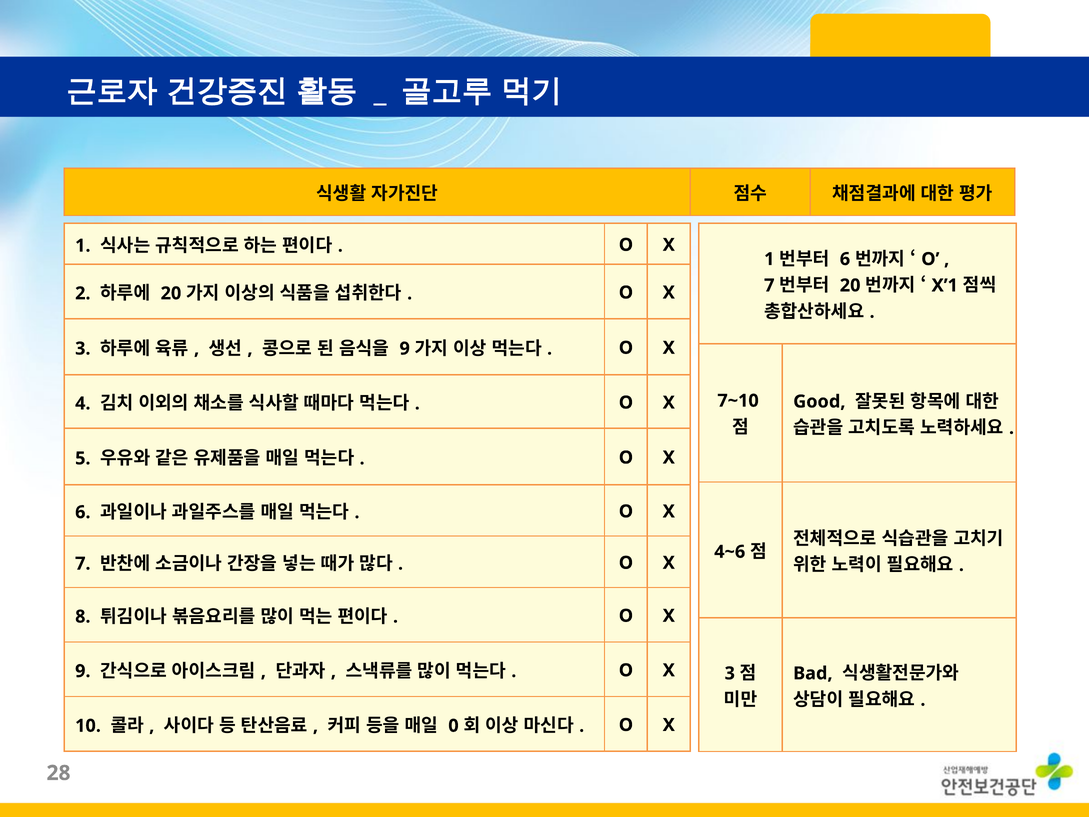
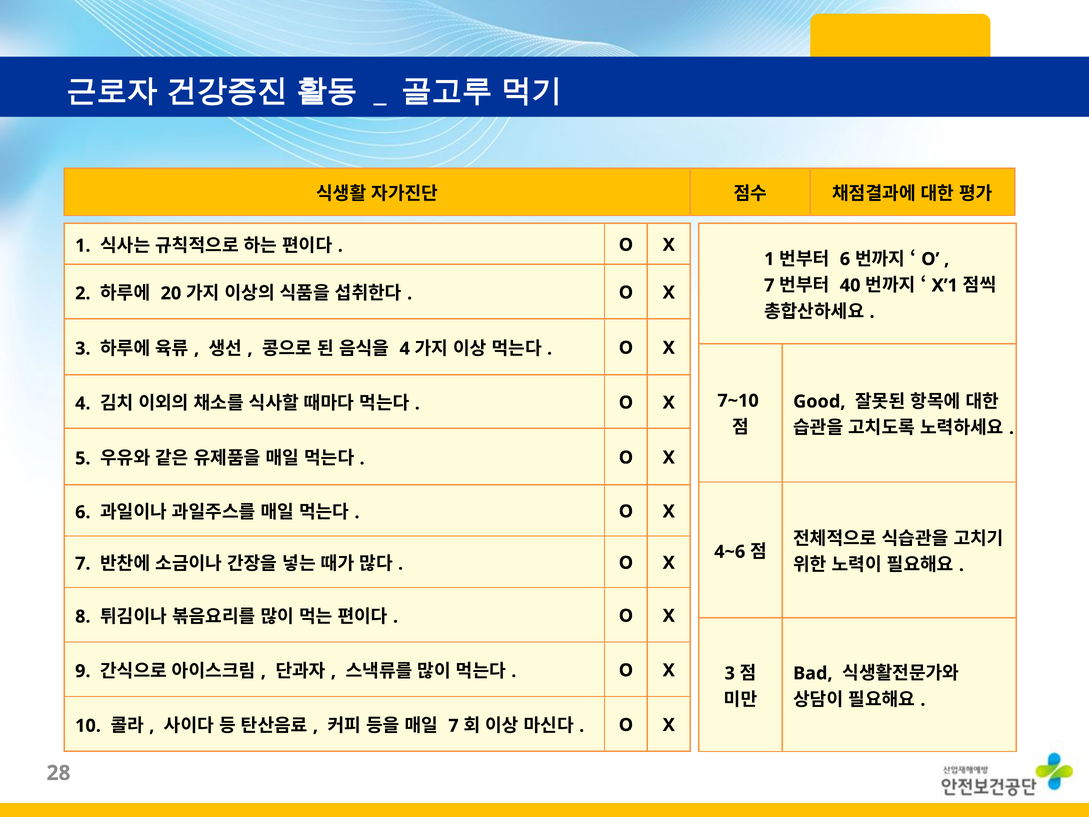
20 at (850, 285): 20 -> 40
9 at (405, 348): 9 -> 4
0 at (453, 726): 0 -> 7
